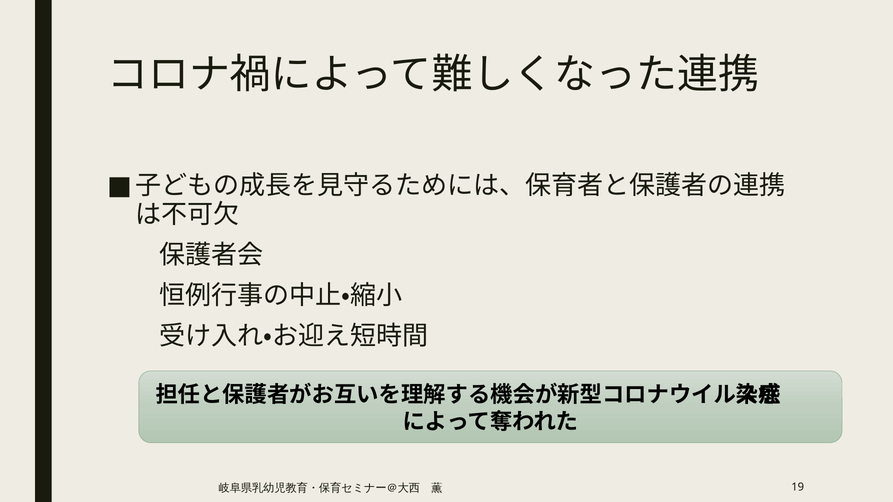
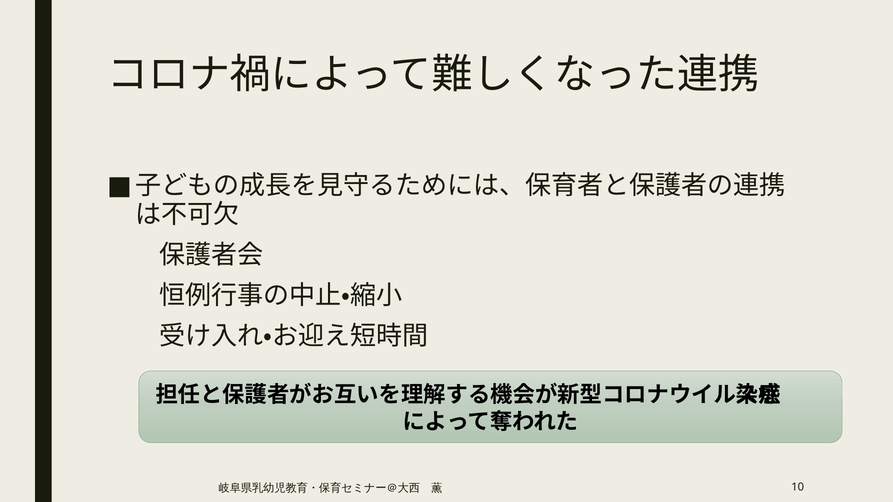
19: 19 -> 10
